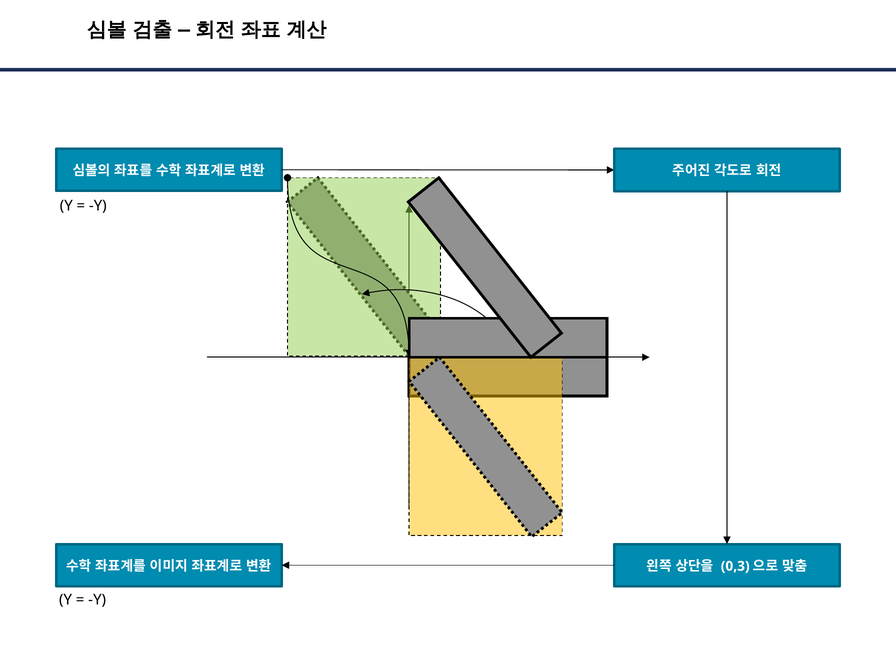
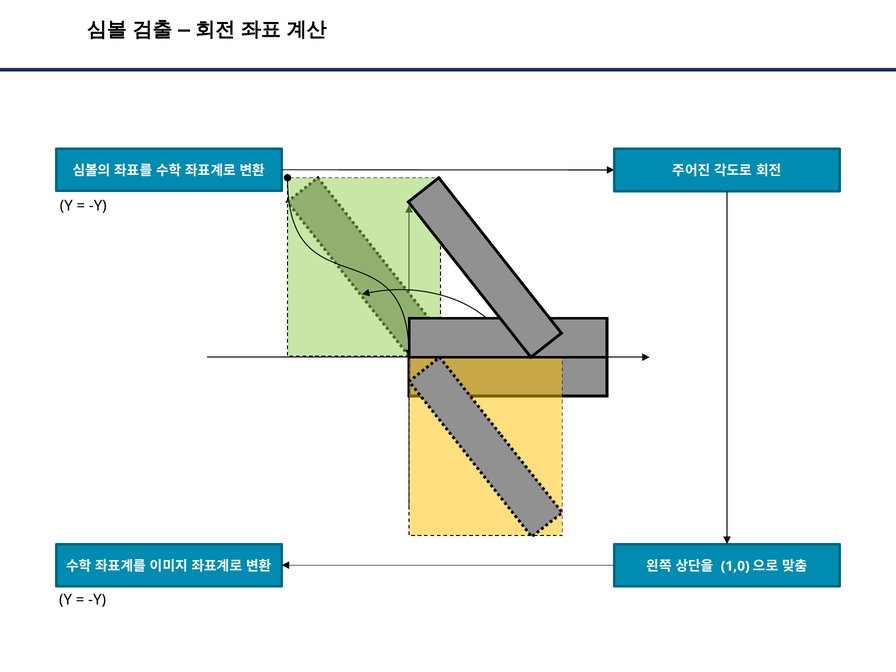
0,3: 0,3 -> 1,0
